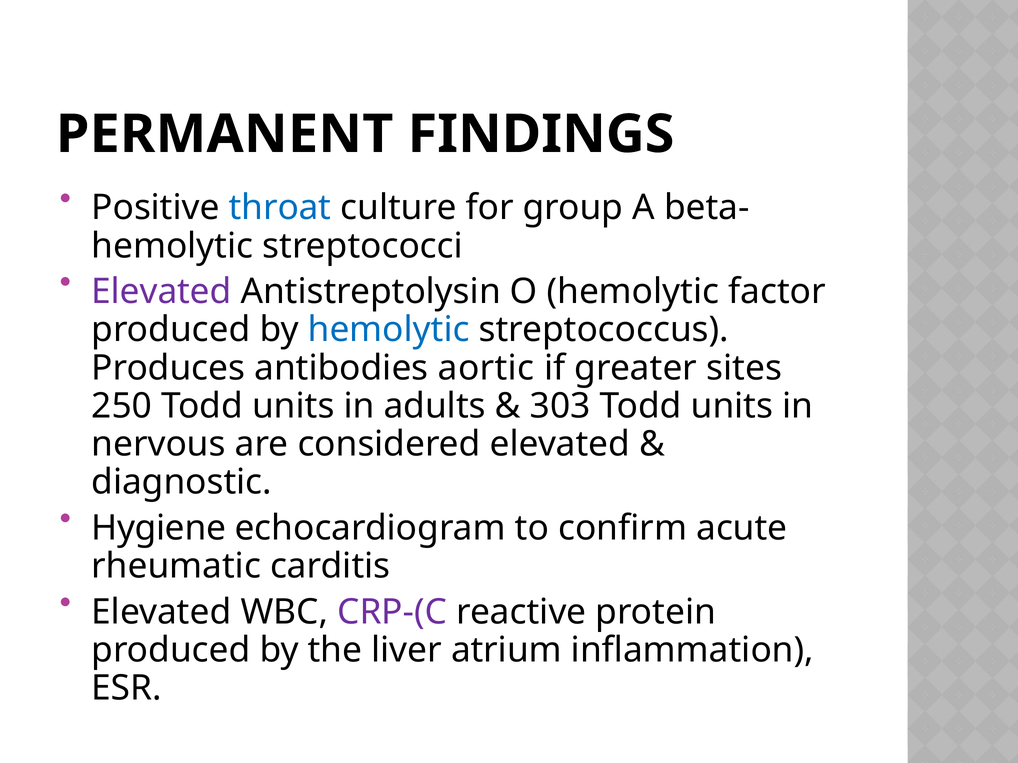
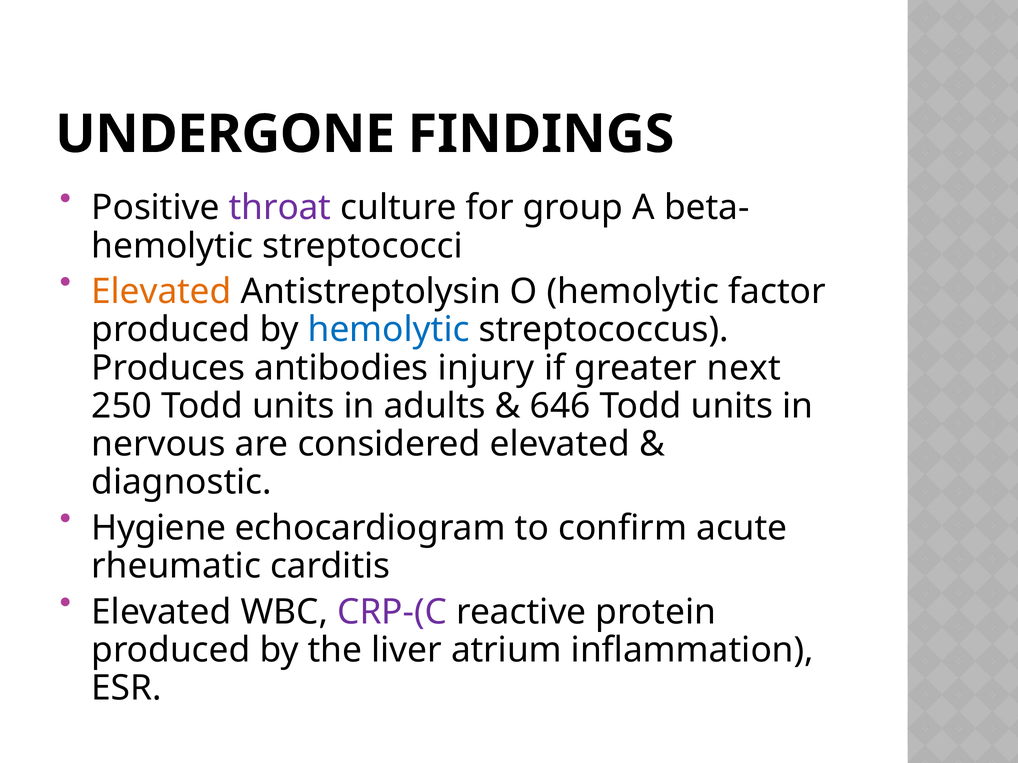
PERMANENT: PERMANENT -> UNDERGONE
throat colour: blue -> purple
Elevated at (161, 292) colour: purple -> orange
aortic: aortic -> injury
sites: sites -> next
303: 303 -> 646
